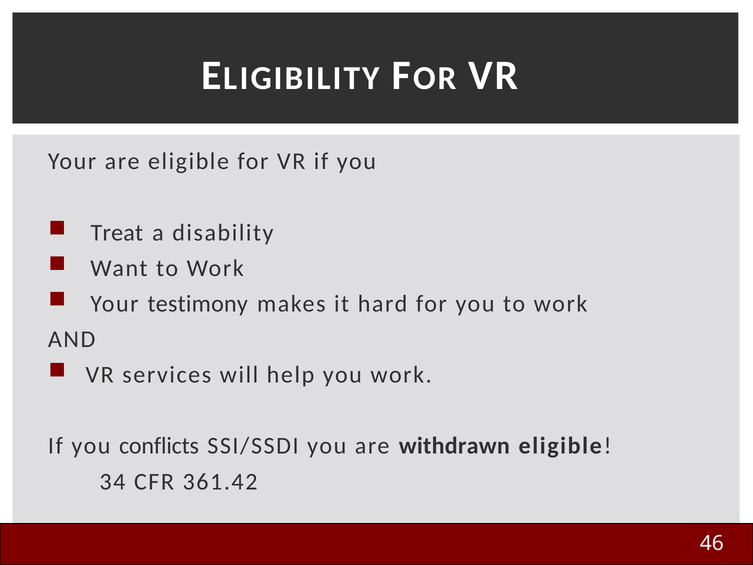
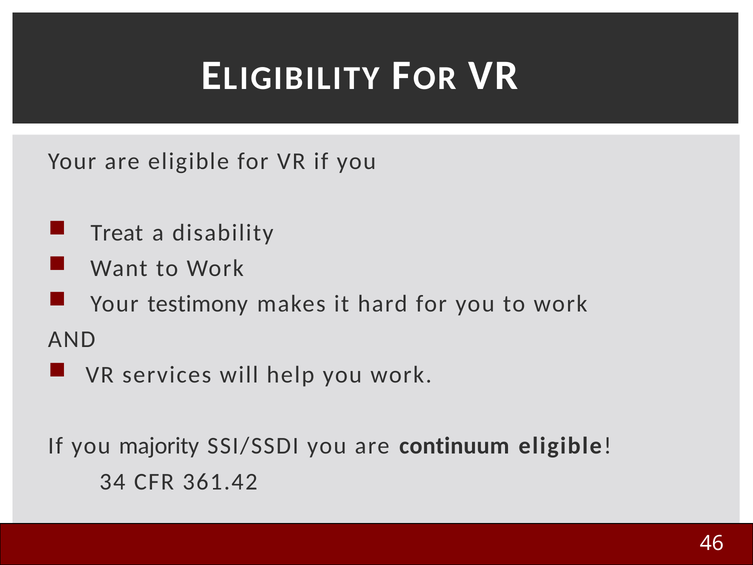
conflicts: conflicts -> majority
withdrawn: withdrawn -> continuum
